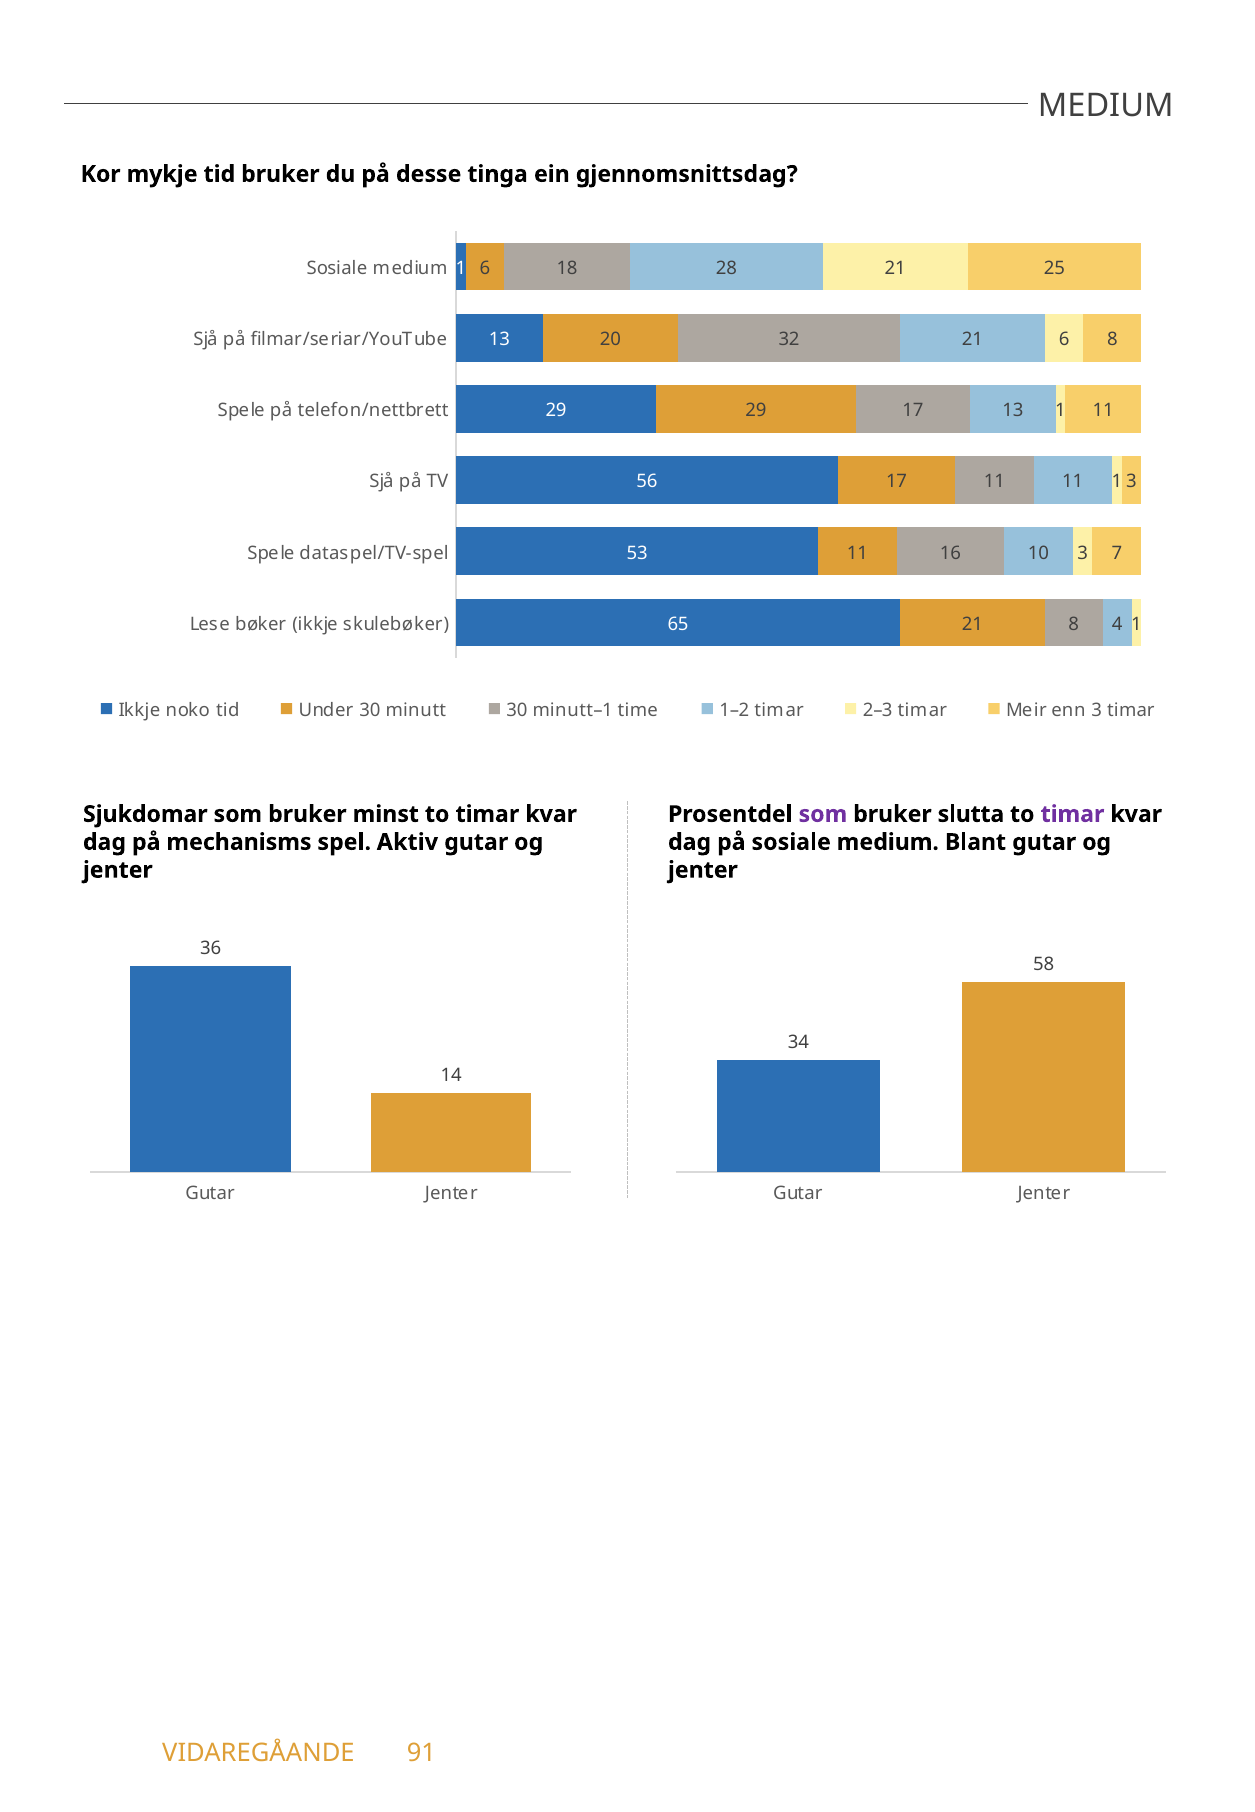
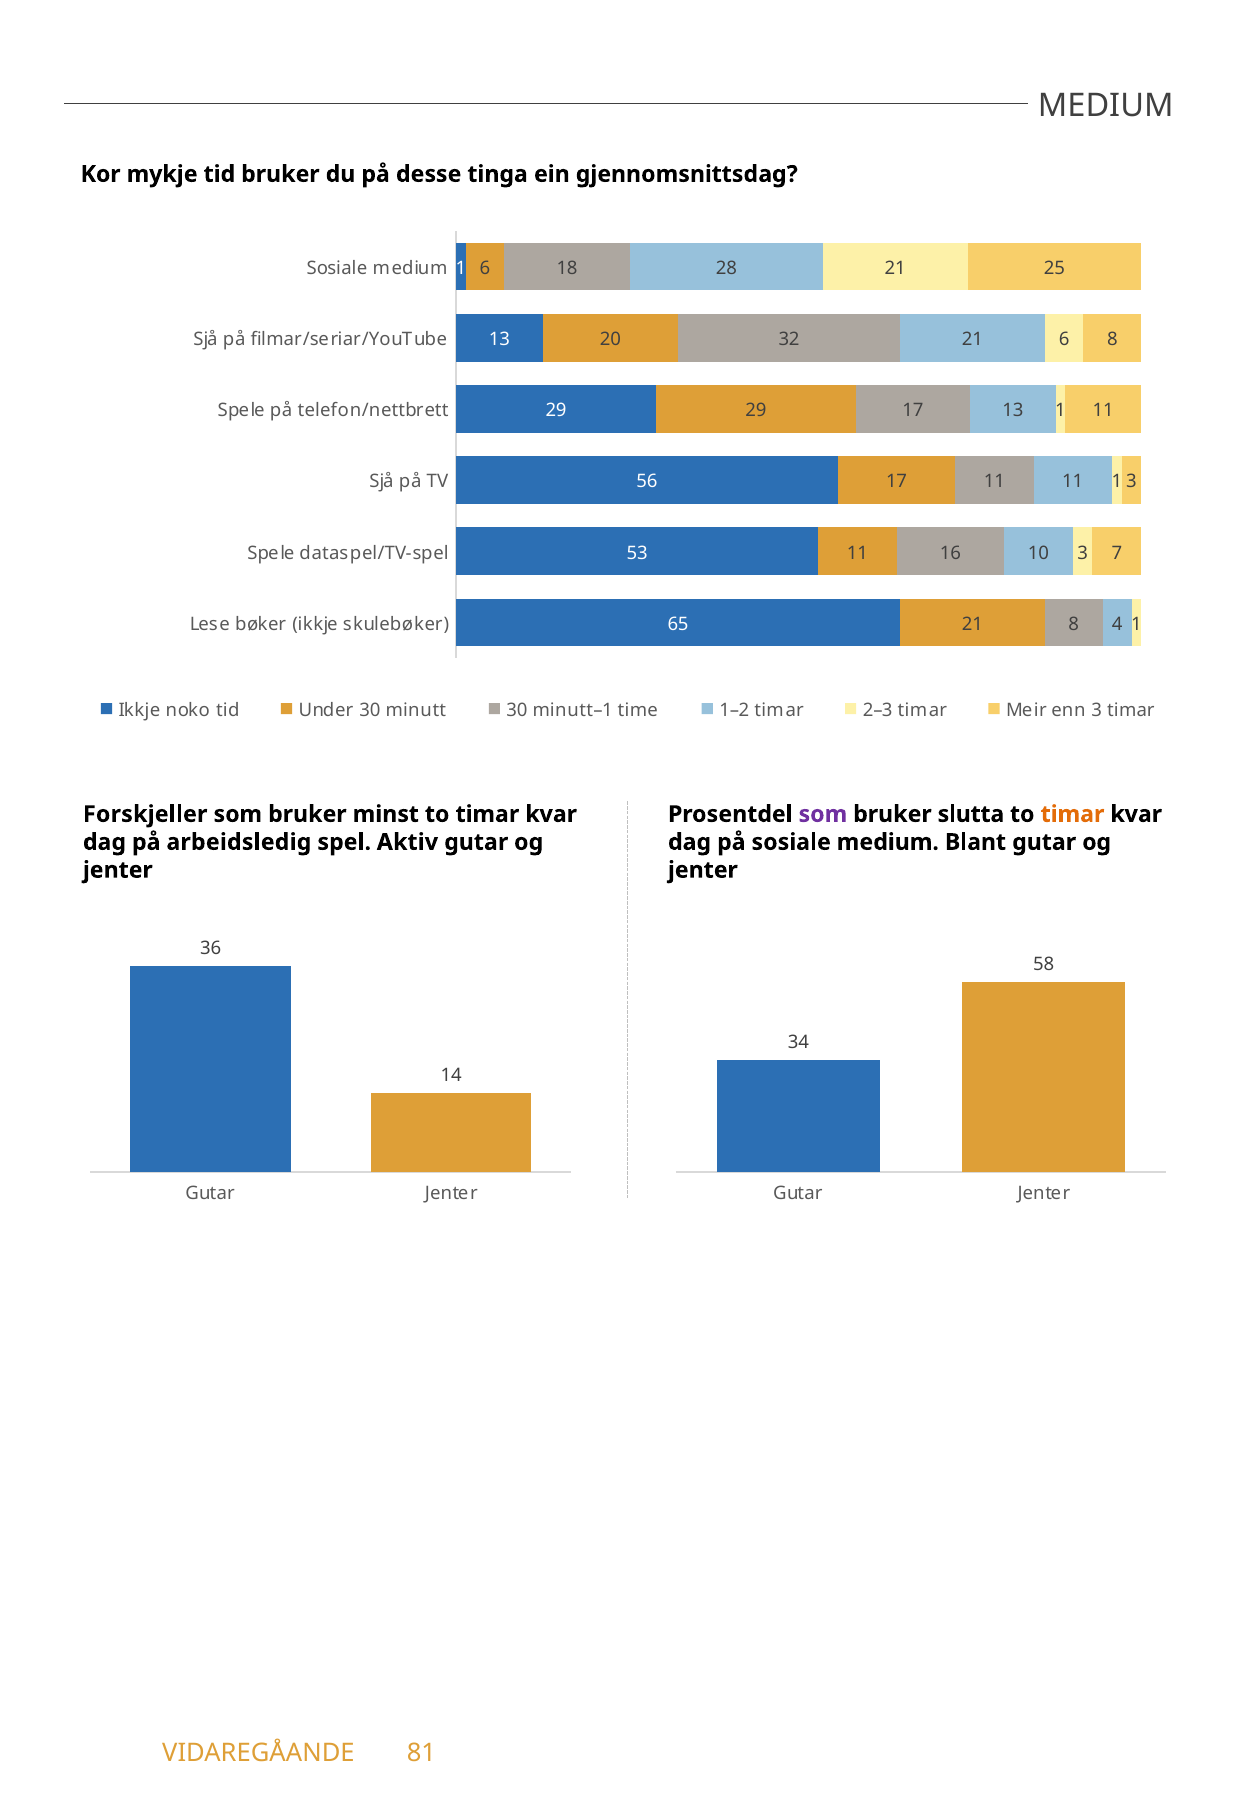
Sjukdomar: Sjukdomar -> Forskjeller
timar at (1073, 815) colour: purple -> orange
mechanisms: mechanisms -> arbeidsledig
91: 91 -> 81
